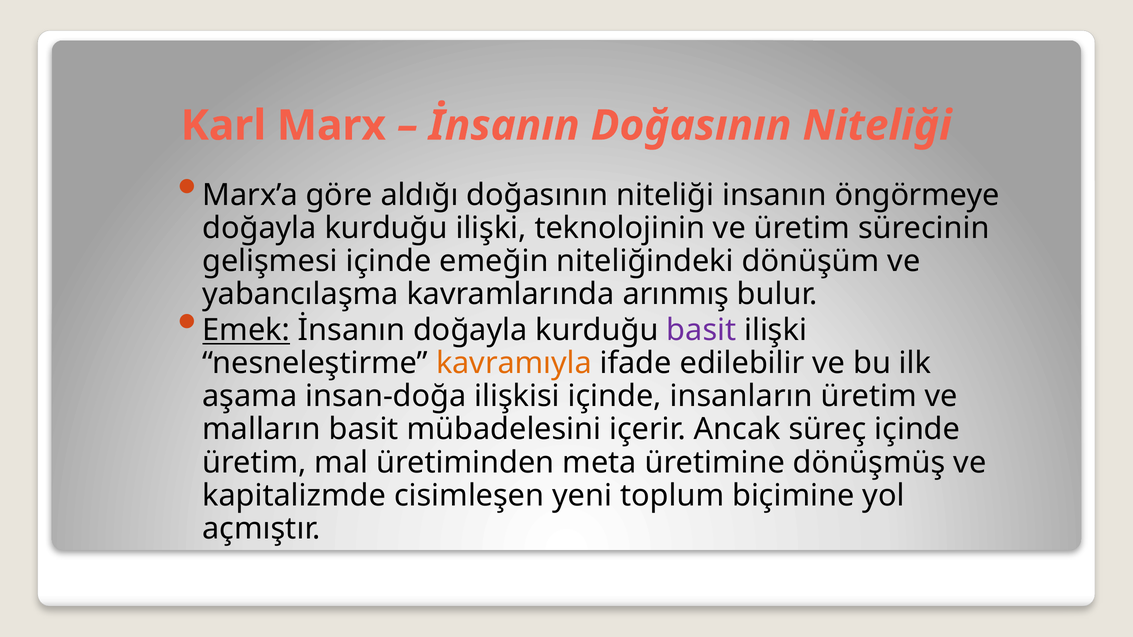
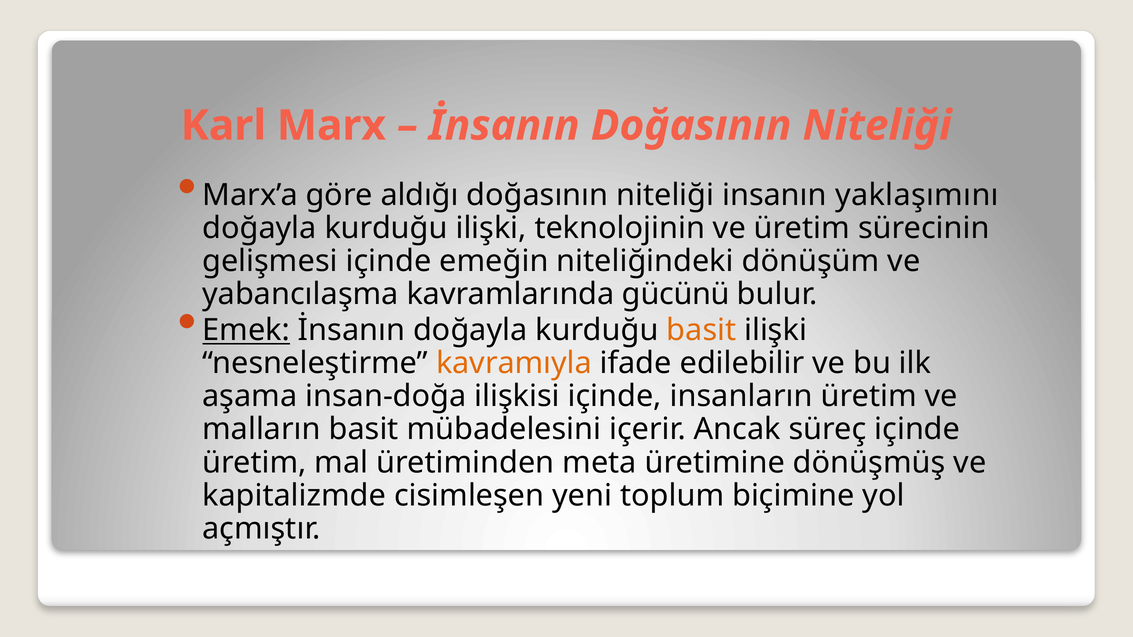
öngörmeye: öngörmeye -> yaklaşımını
arınmış: arınmış -> gücünü
basit at (701, 330) colour: purple -> orange
